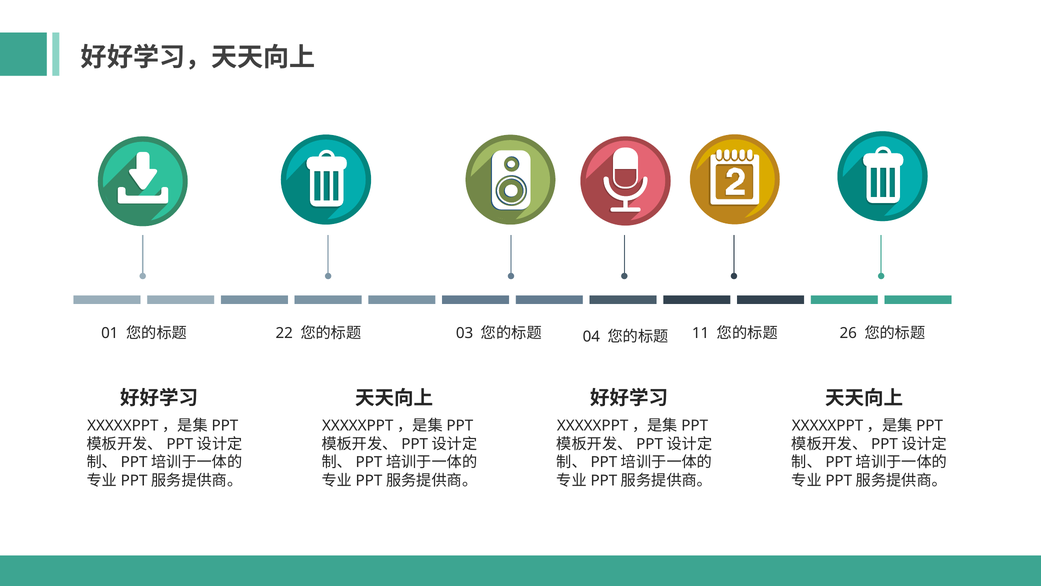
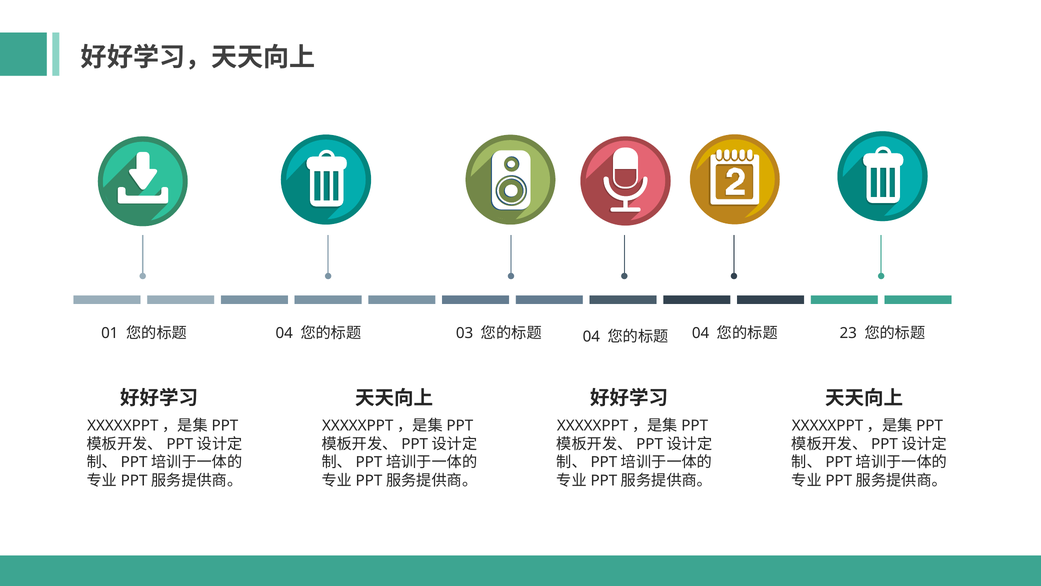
22 at (284, 333): 22 -> 04
11 at (701, 333): 11 -> 04
26: 26 -> 23
